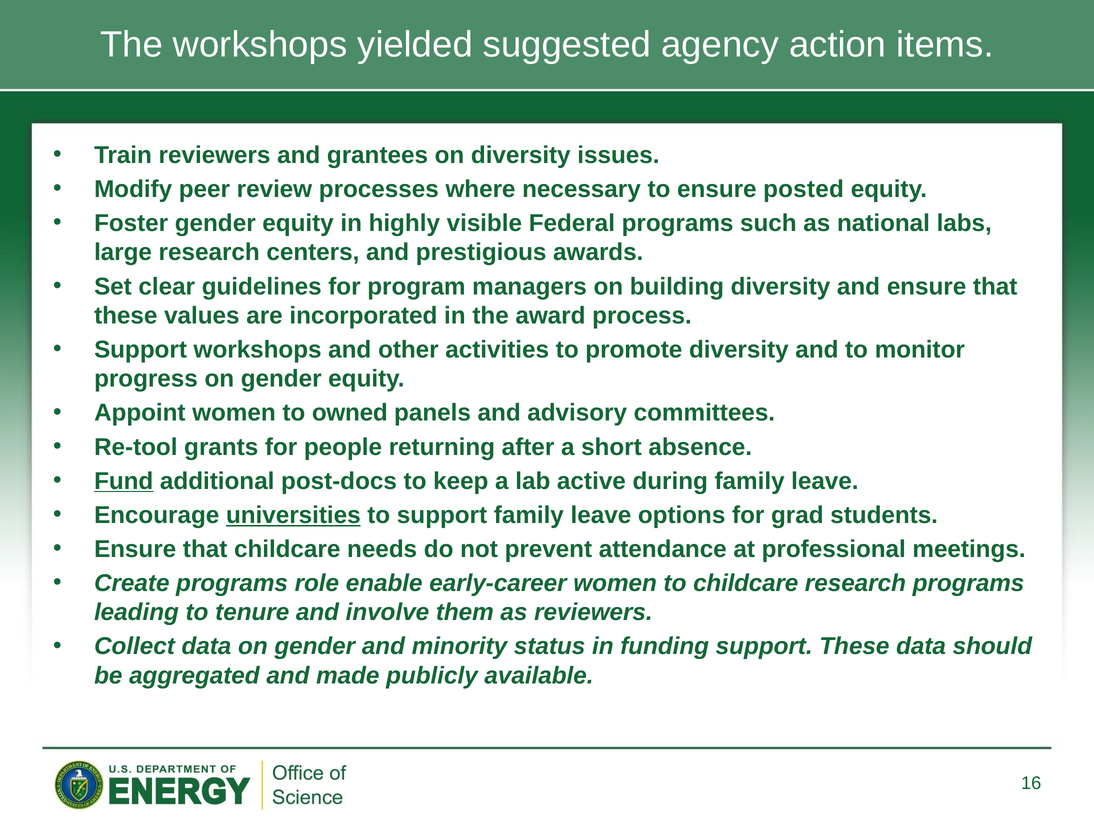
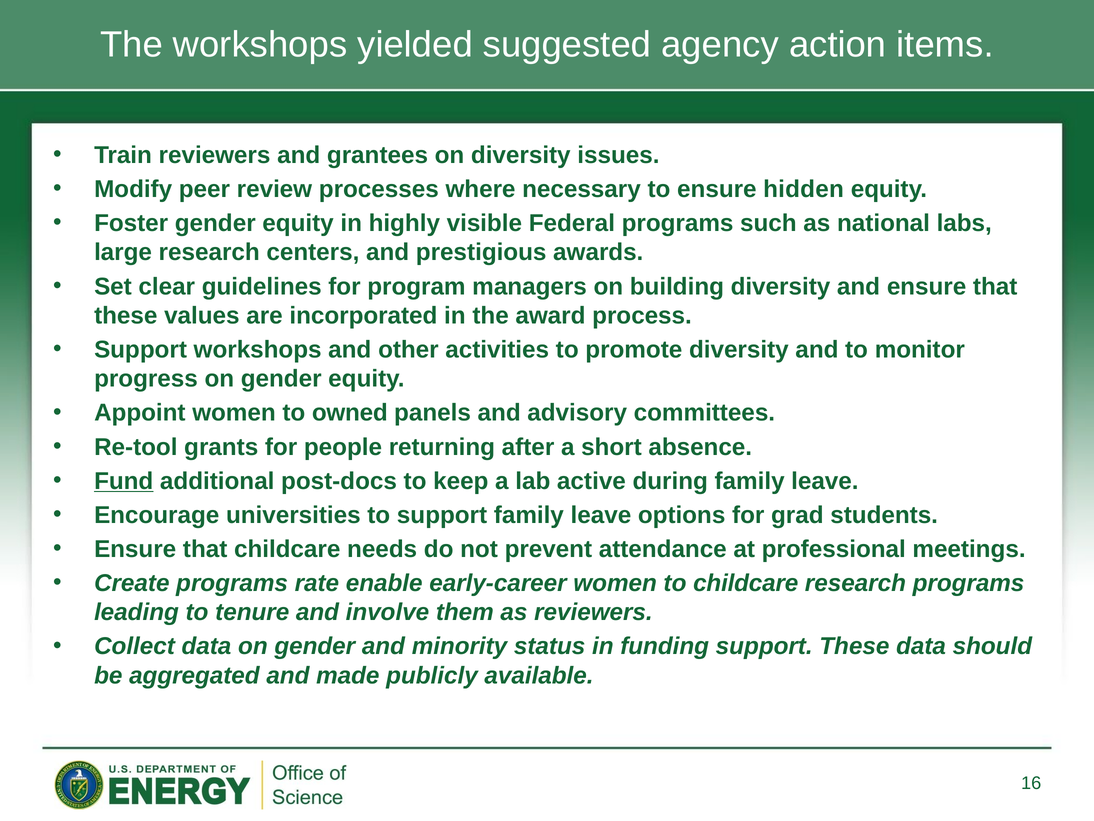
posted: posted -> hidden
universities underline: present -> none
role: role -> rate
